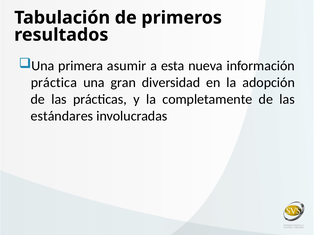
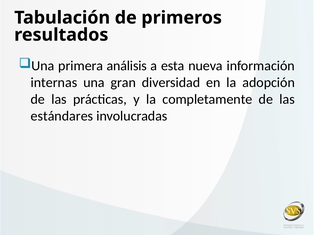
asumir: asumir -> análisis
práctica: práctica -> internas
